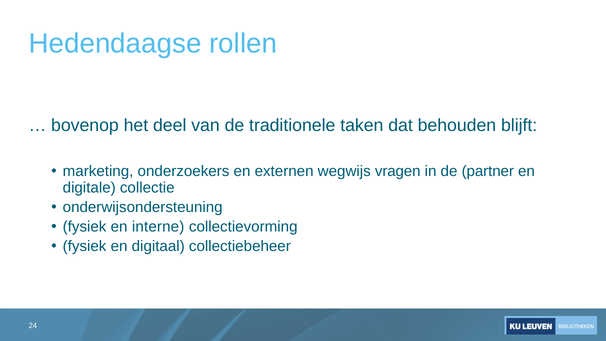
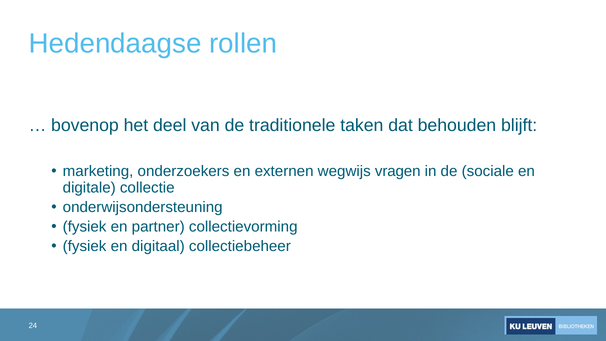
partner: partner -> sociale
interne: interne -> partner
